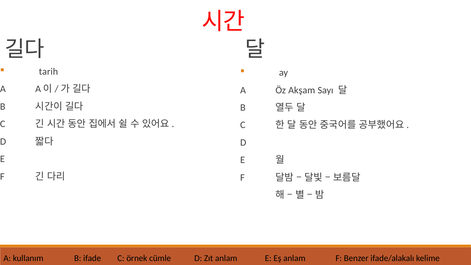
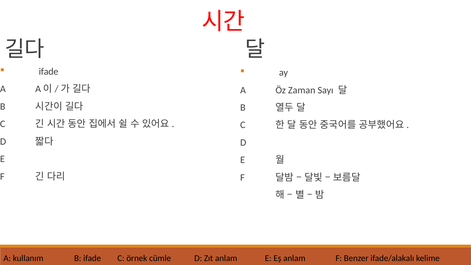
tarih at (48, 72): tarih -> ifade
Akşam: Akşam -> Zaman
